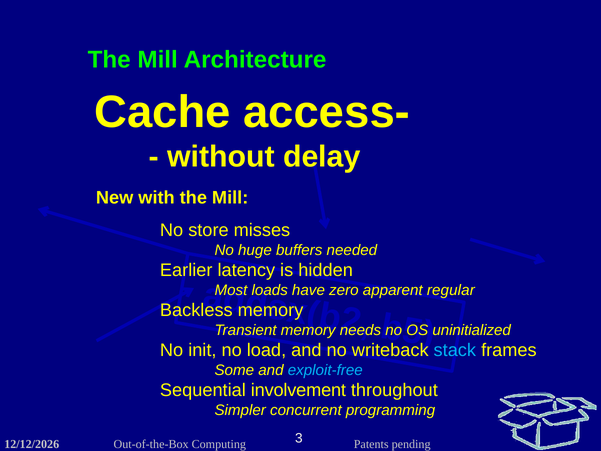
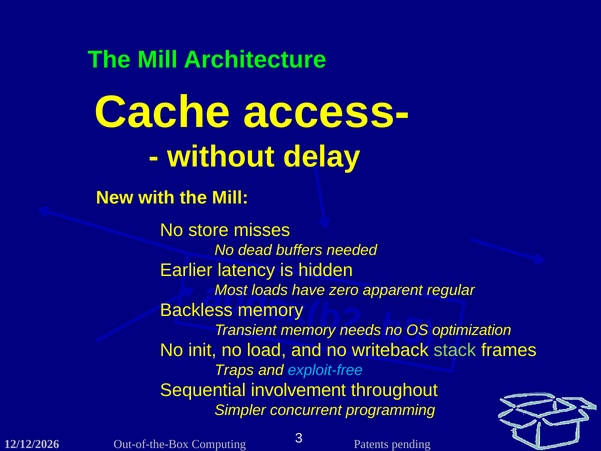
huge: huge -> dead
uninitialized: uninitialized -> optimization
stack colour: light blue -> light green
Some: Some -> Traps
